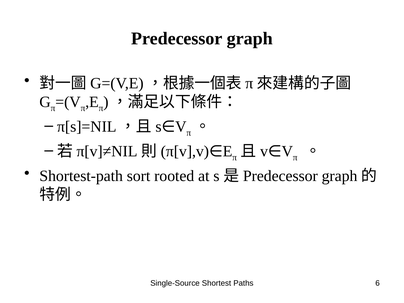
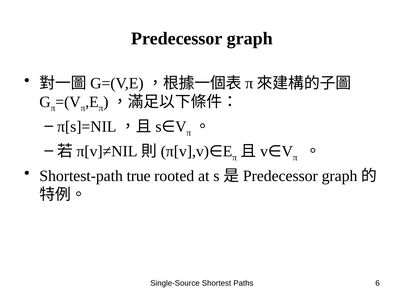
sort: sort -> true
